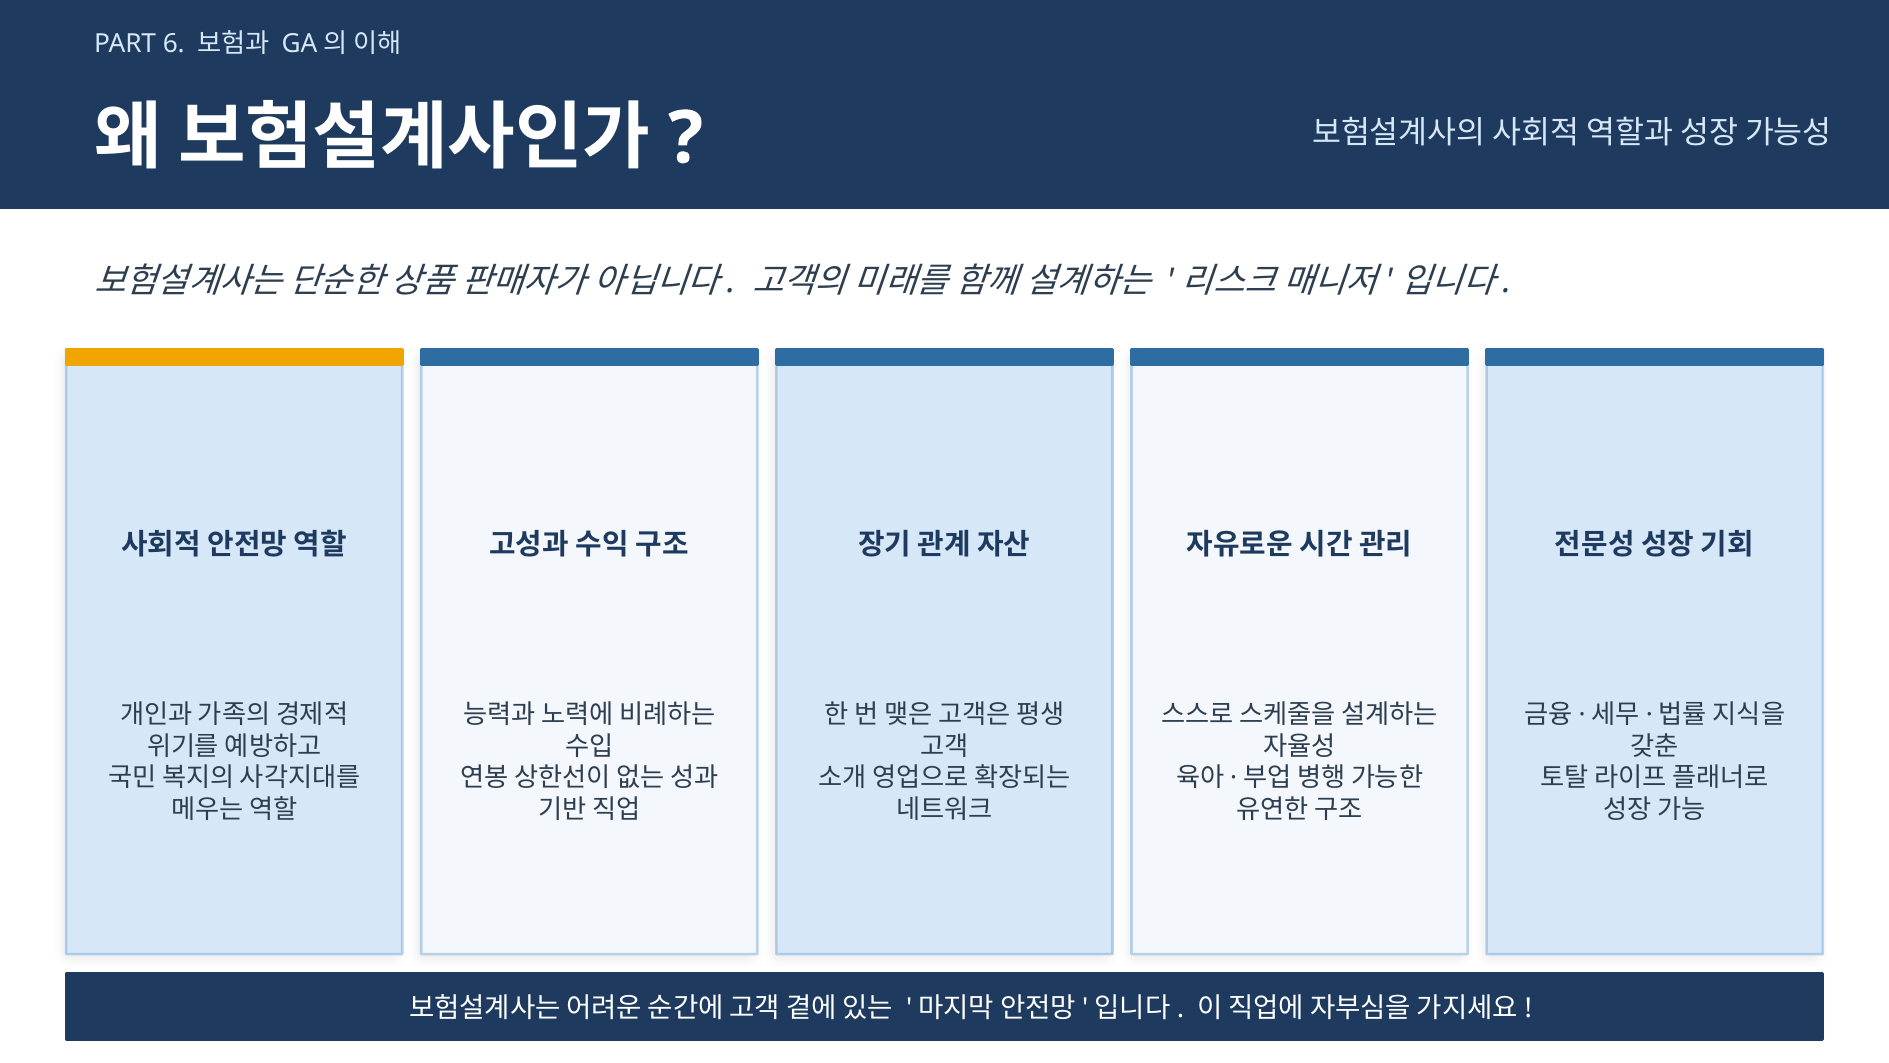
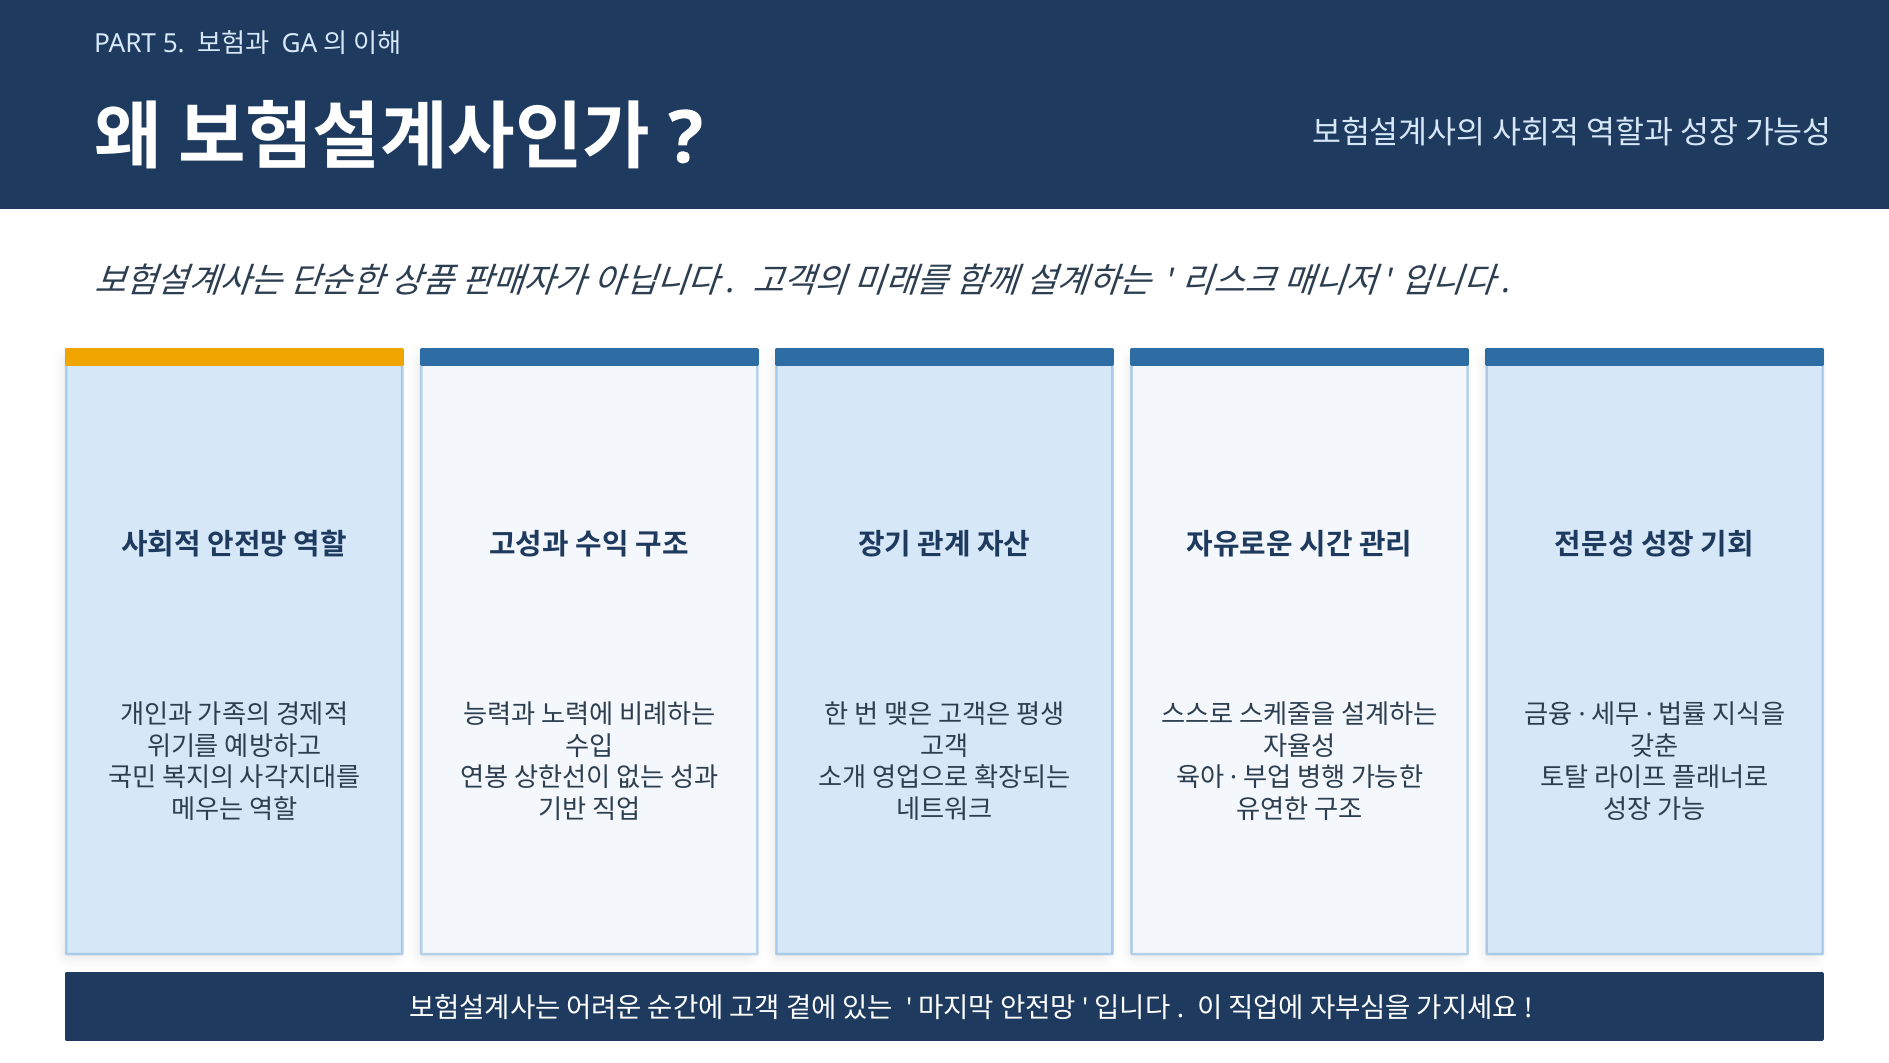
6: 6 -> 5
